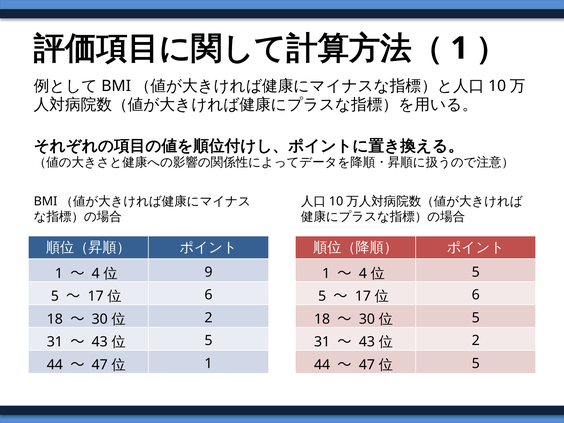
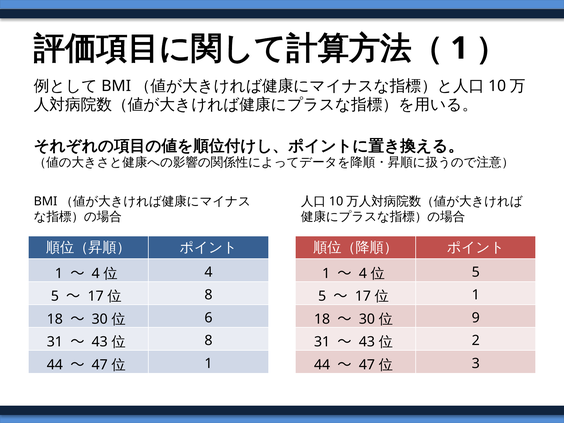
9 at (208, 272): 9 -> 4
6 at (208, 295): 6 -> 8
6 at (476, 295): 6 -> 1
2 at (208, 318): 2 -> 6
5 at (476, 318): 5 -> 9
5 at (208, 341): 5 -> 8
5 at (476, 364): 5 -> 3
